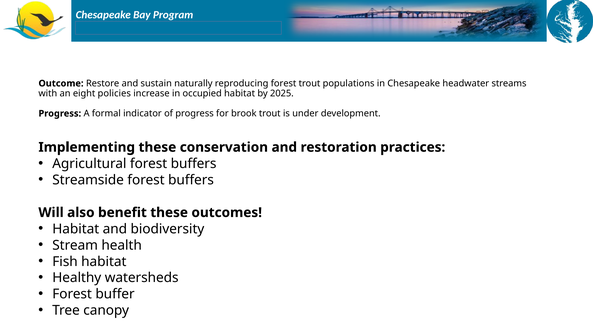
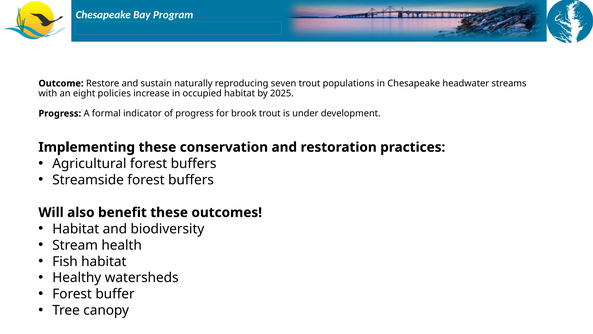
reproducing forest: forest -> seven
